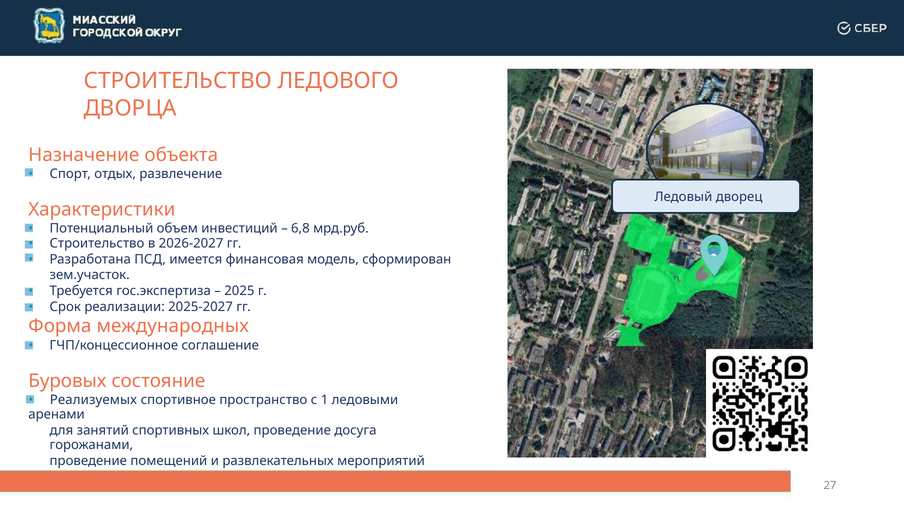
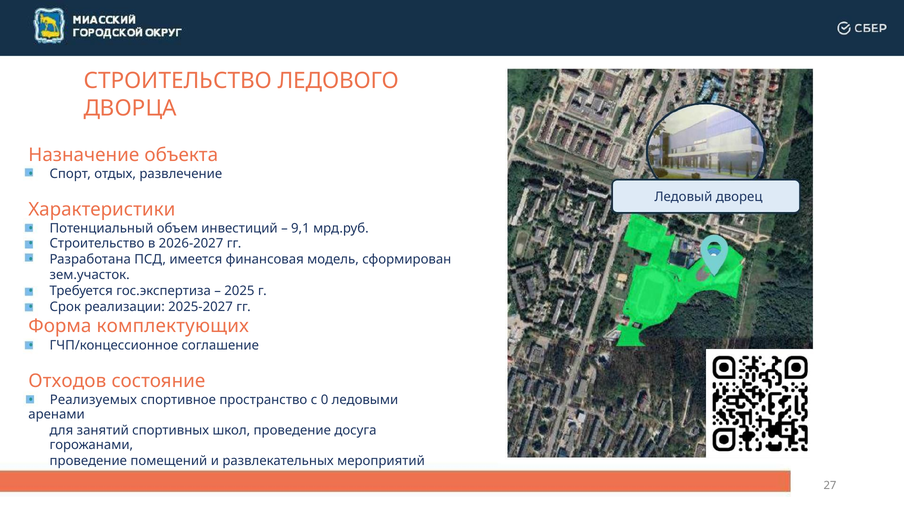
6,8: 6,8 -> 9,1
международных: международных -> комплектующих
Буровых: Буровых -> Отходов
1: 1 -> 0
